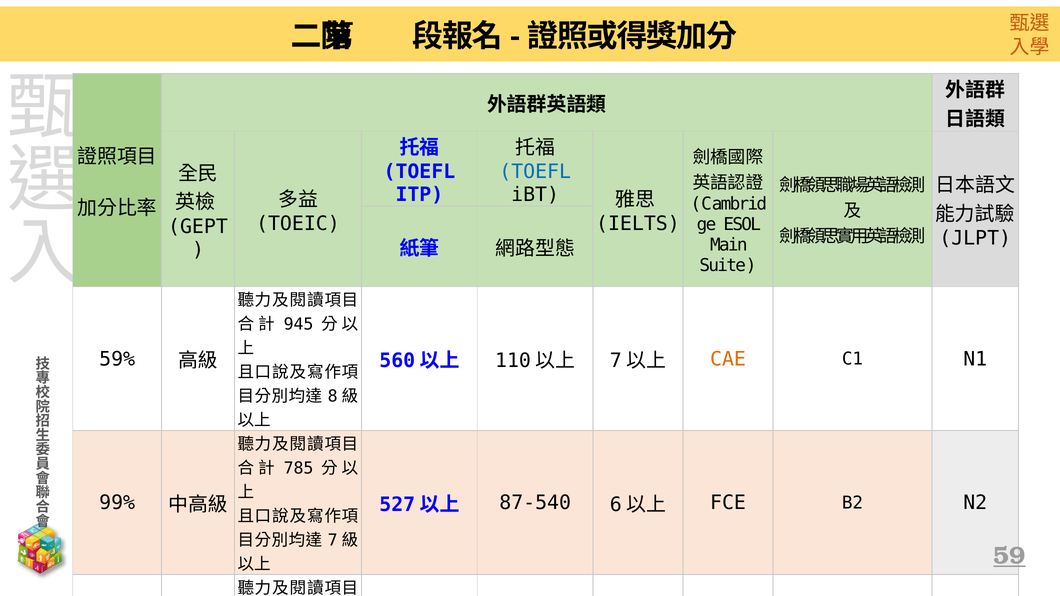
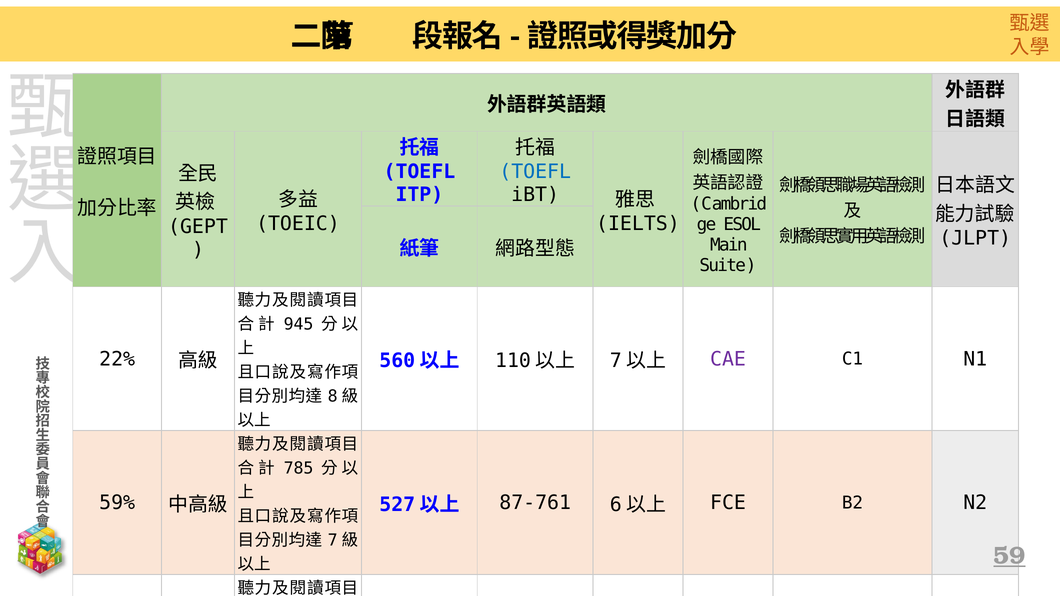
59%: 59% -> 22%
CAE colour: orange -> purple
99%: 99% -> 59%
87-540: 87-540 -> 87-761
